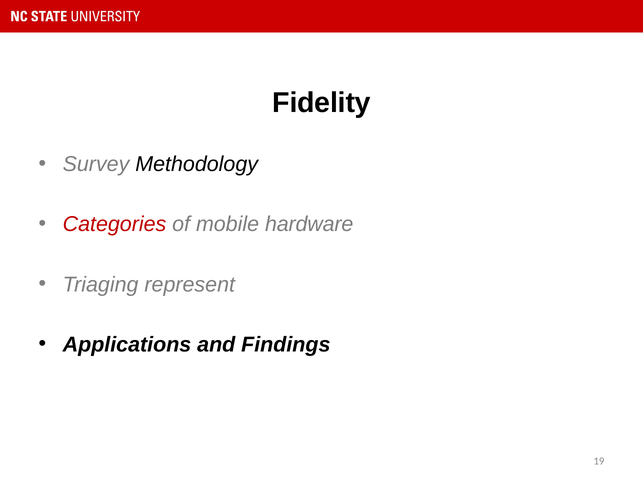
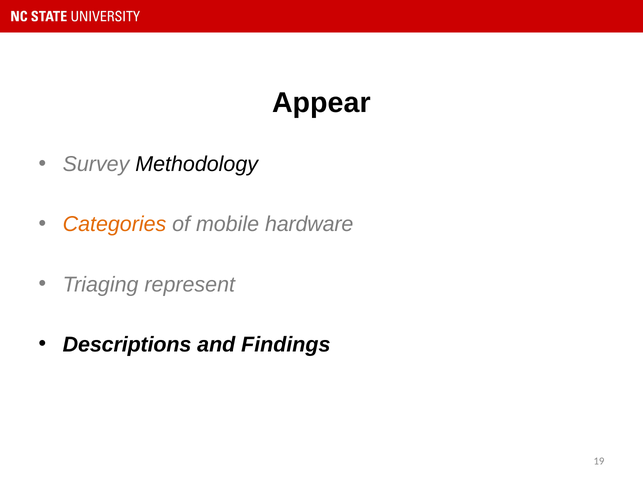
Fidelity: Fidelity -> Appear
Categories colour: red -> orange
Applications: Applications -> Descriptions
